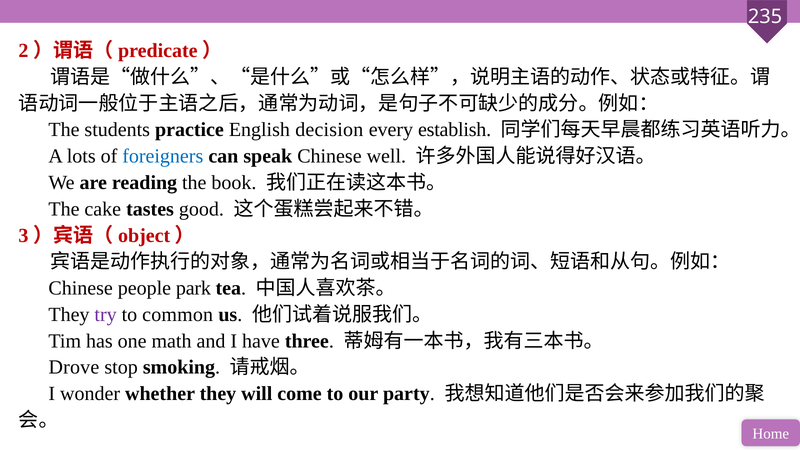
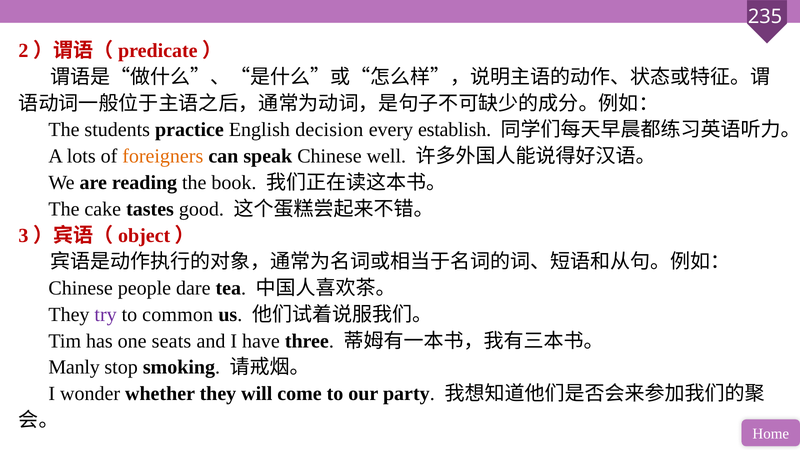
foreigners colour: blue -> orange
park: park -> dare
math: math -> seats
Drove: Drove -> Manly
